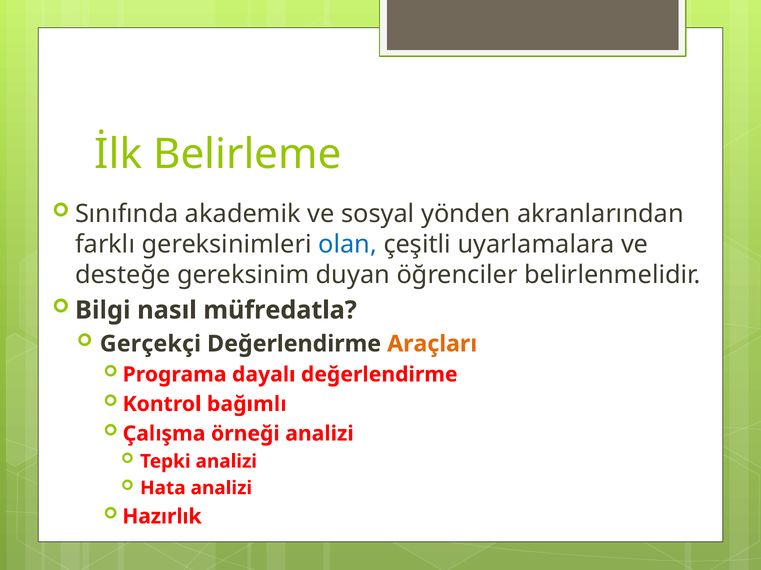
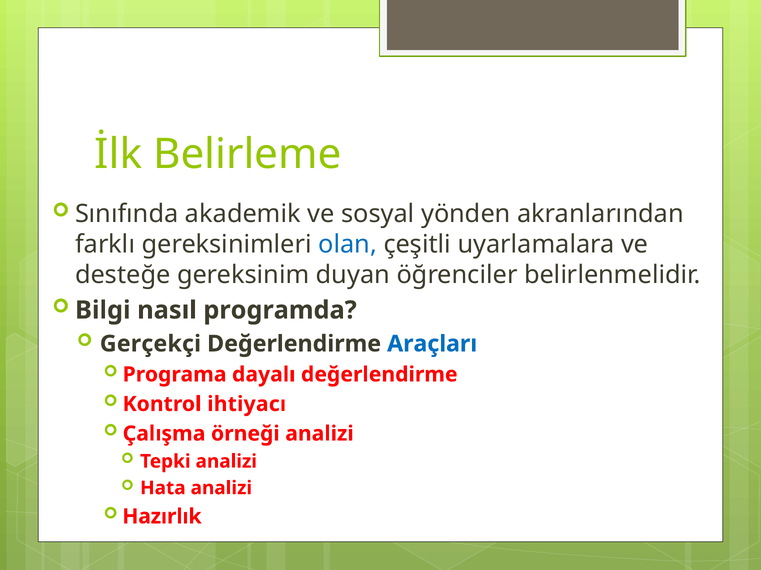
müfredatla: müfredatla -> programda
Araçları colour: orange -> blue
bağımlı: bağımlı -> ihtiyacı
